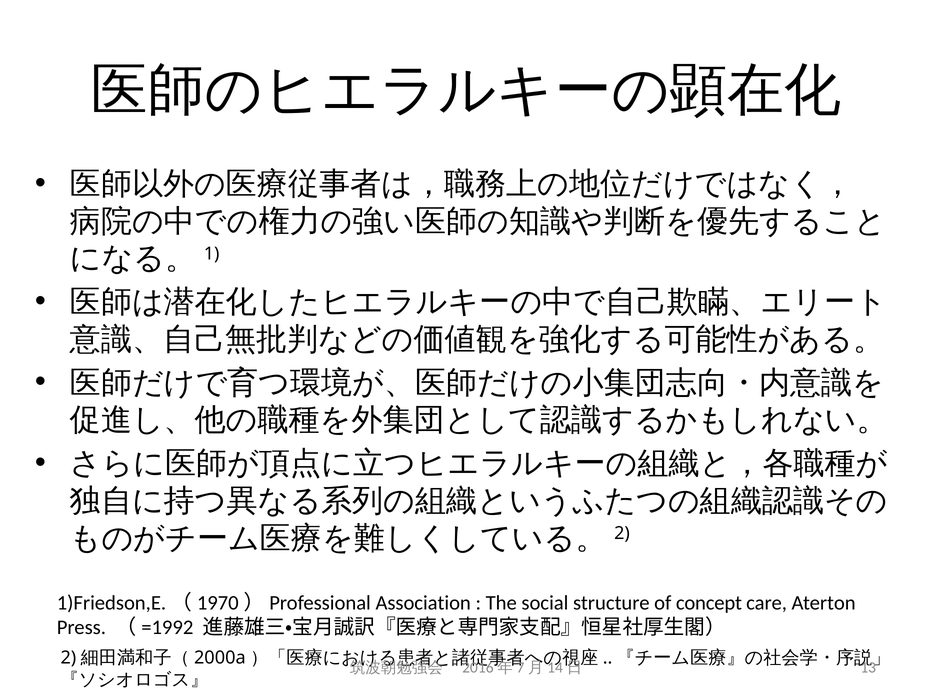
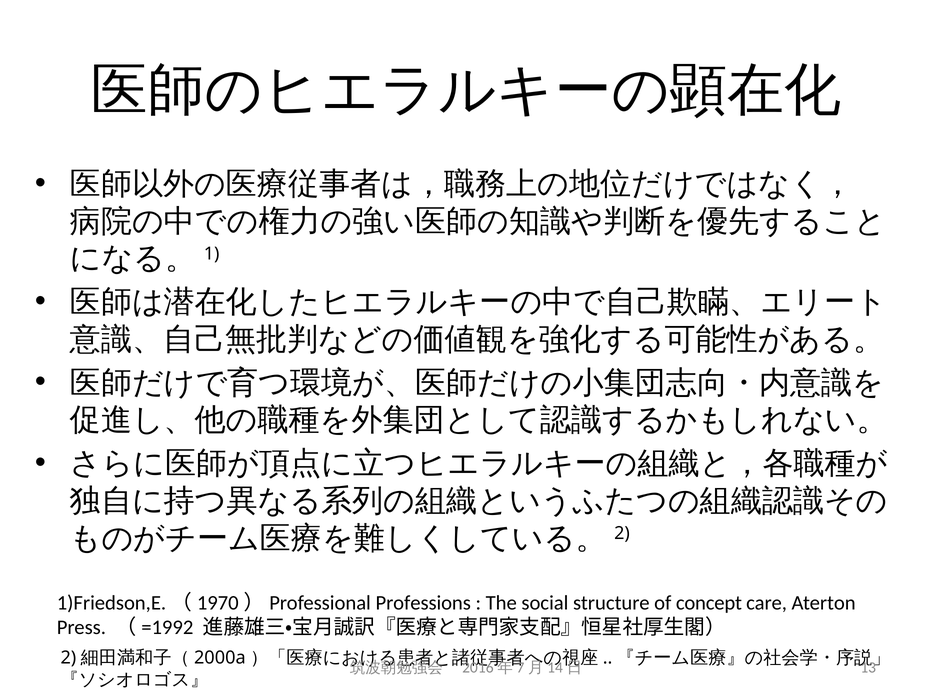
Association: Association -> Professions
